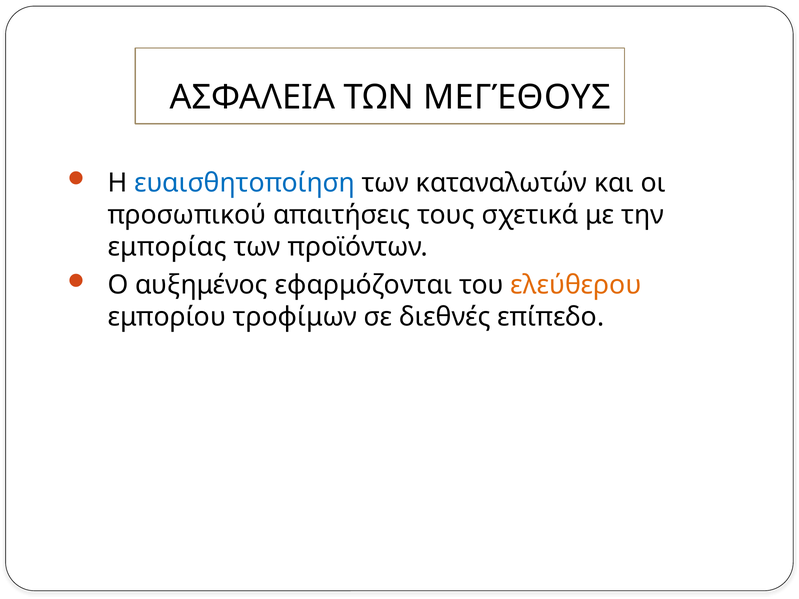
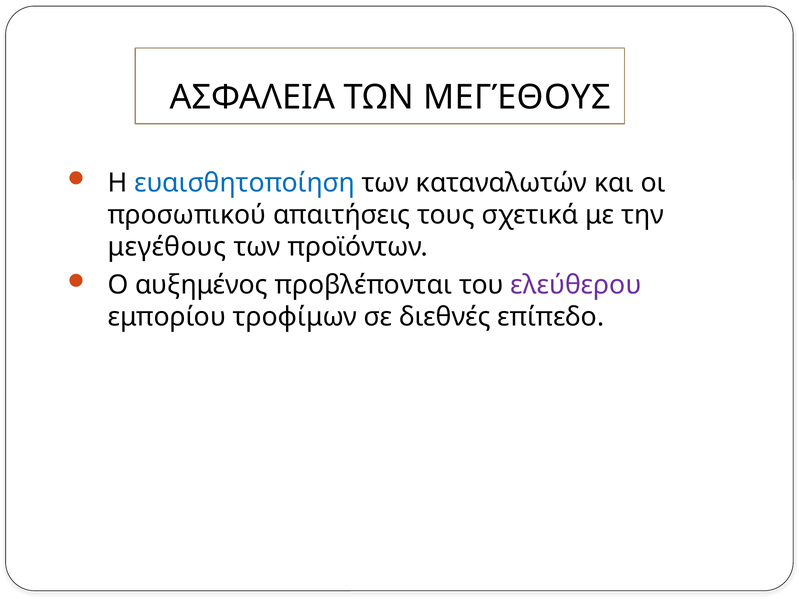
εμπορίας at (167, 247): εμπορίας -> μεγέθους
εφαρμόζονται: εφαρμόζονται -> προβλέπονται
ελεύθερου colour: orange -> purple
